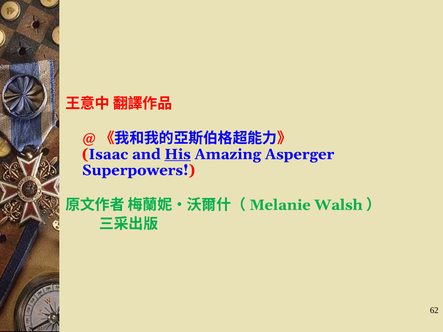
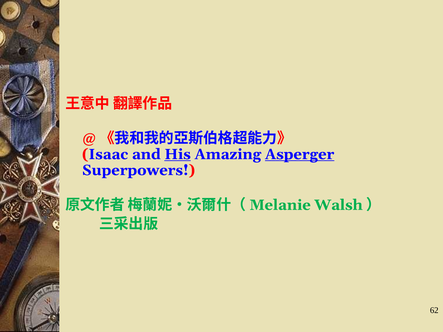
Asperger underline: none -> present
